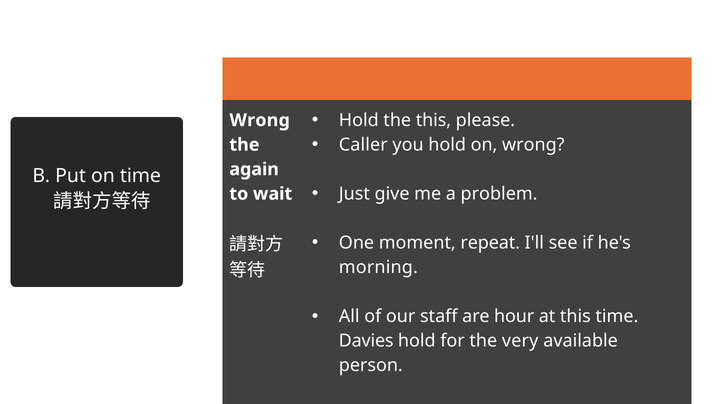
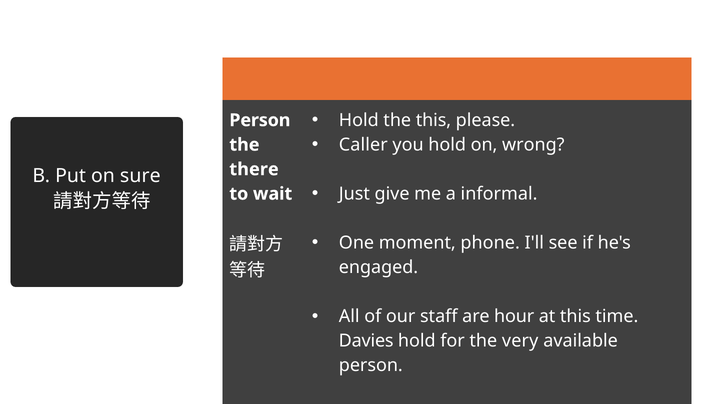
Wrong at (260, 120): Wrong -> Person
again: again -> there
on time: time -> sure
problem: problem -> informal
repeat: repeat -> phone
morning: morning -> engaged
